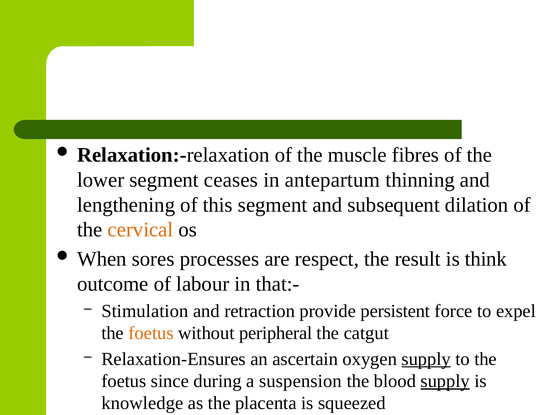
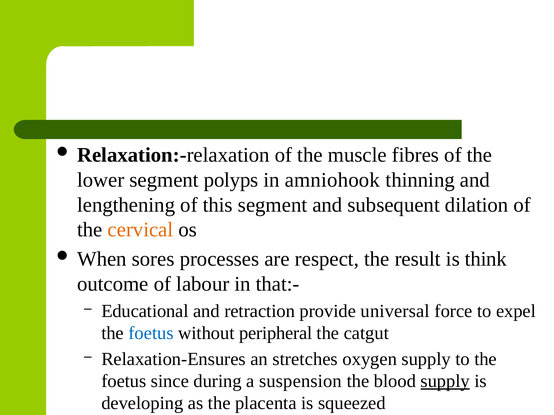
ceases: ceases -> polyps
antepartum: antepartum -> amniohook
Stimulation: Stimulation -> Educational
persistent: persistent -> universal
foetus at (151, 334) colour: orange -> blue
ascertain: ascertain -> stretches
supply at (426, 359) underline: present -> none
knowledge: knowledge -> developing
